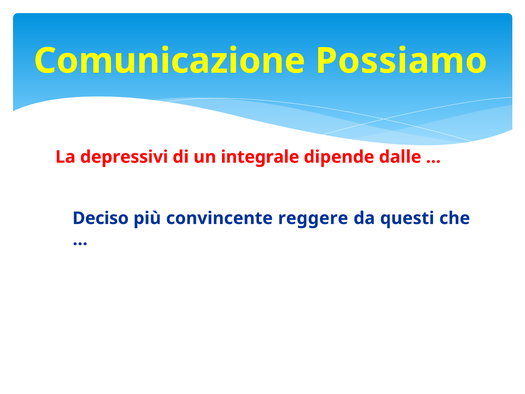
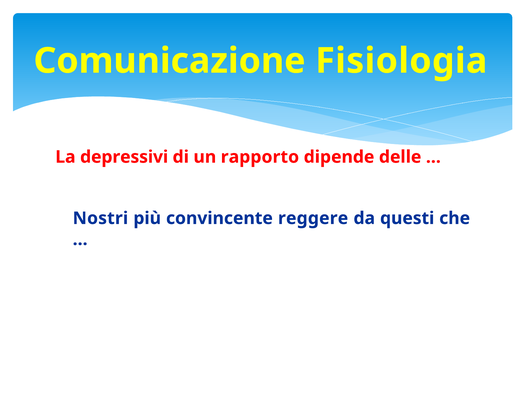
Possiamo: Possiamo -> Fisiologia
integrale: integrale -> rapporto
dalle: dalle -> delle
Deciso: Deciso -> Nostri
